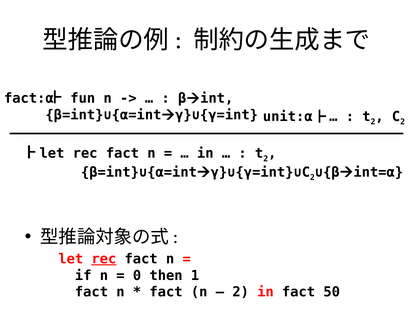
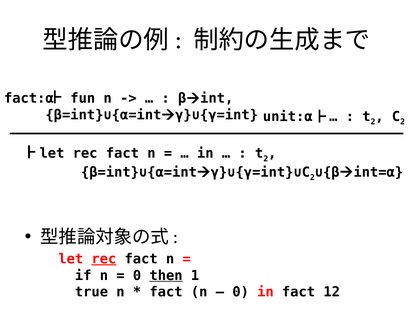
then underline: none -> present
fact at (91, 292): fact -> true
2 at (241, 292): 2 -> 0
50: 50 -> 12
